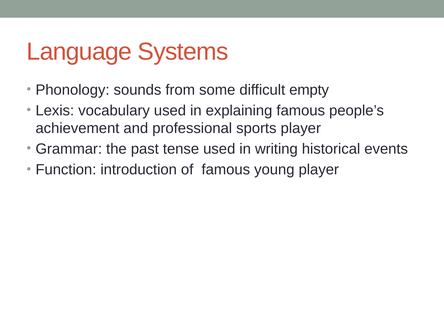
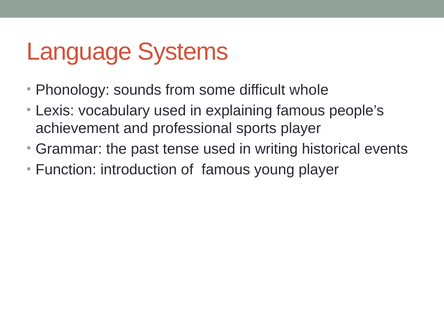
empty: empty -> whole
